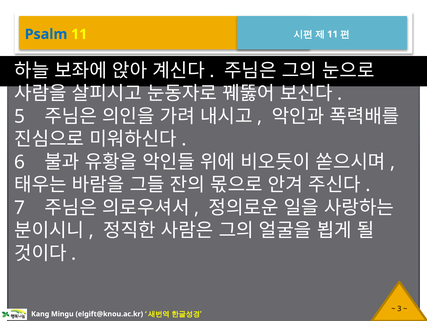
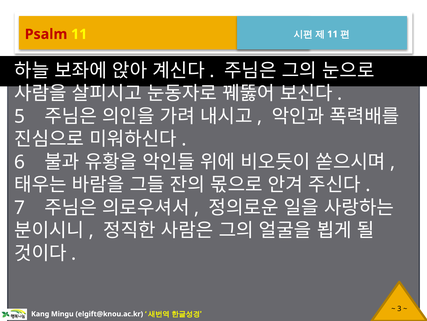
Psalm colour: blue -> red
